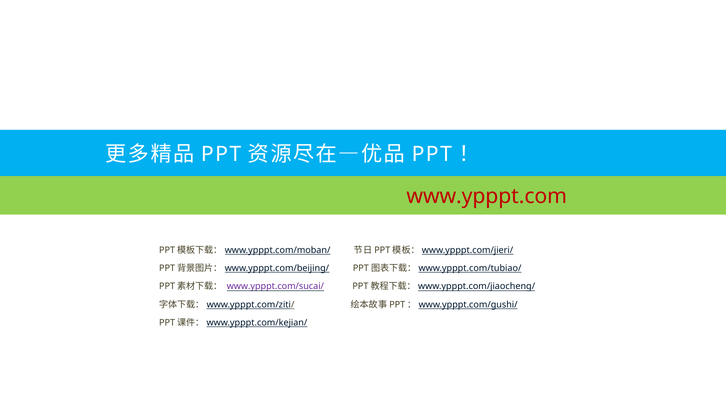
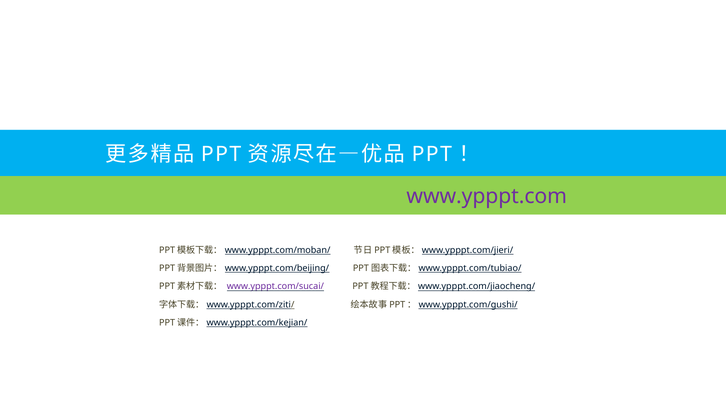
www.ypppt.com colour: red -> purple
